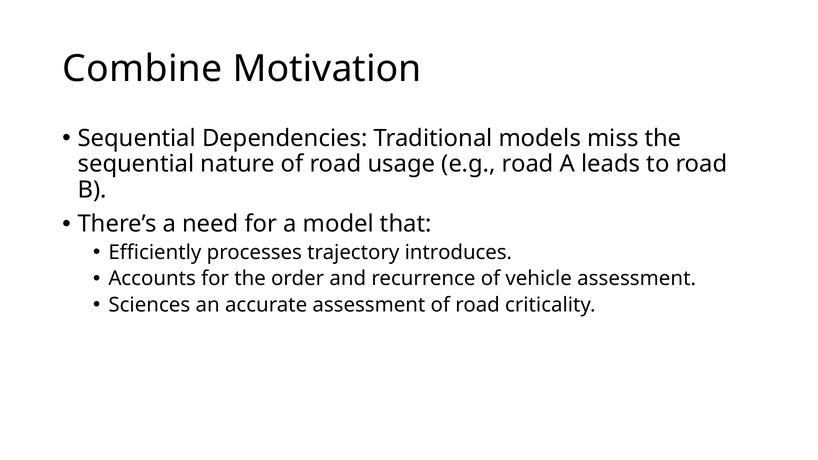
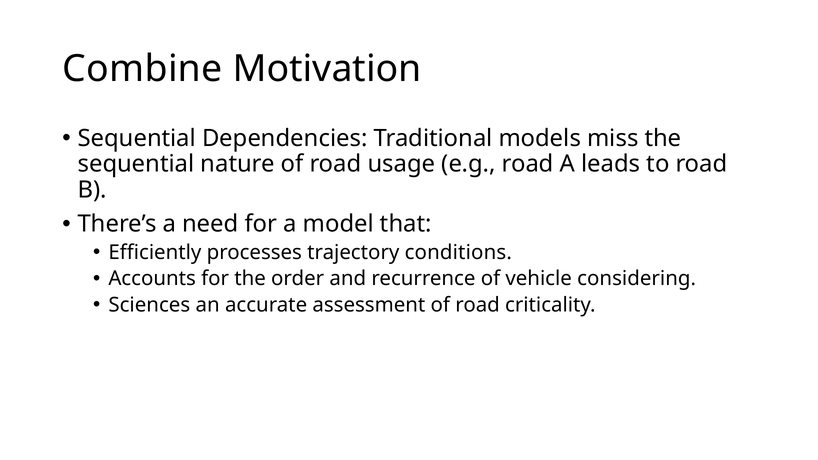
introduces: introduces -> conditions
vehicle assessment: assessment -> considering
